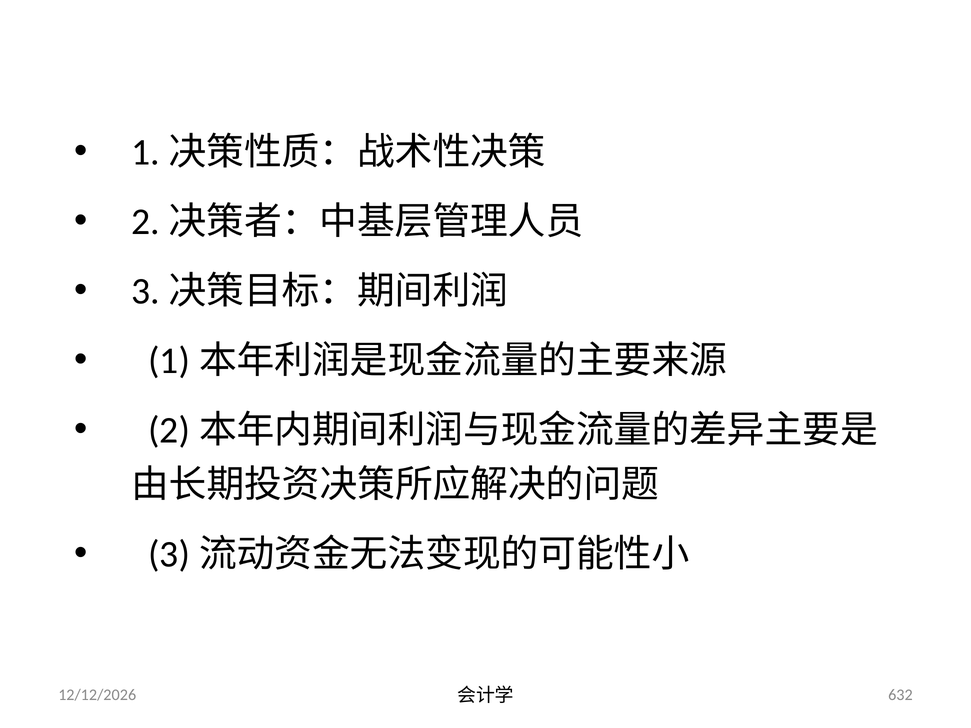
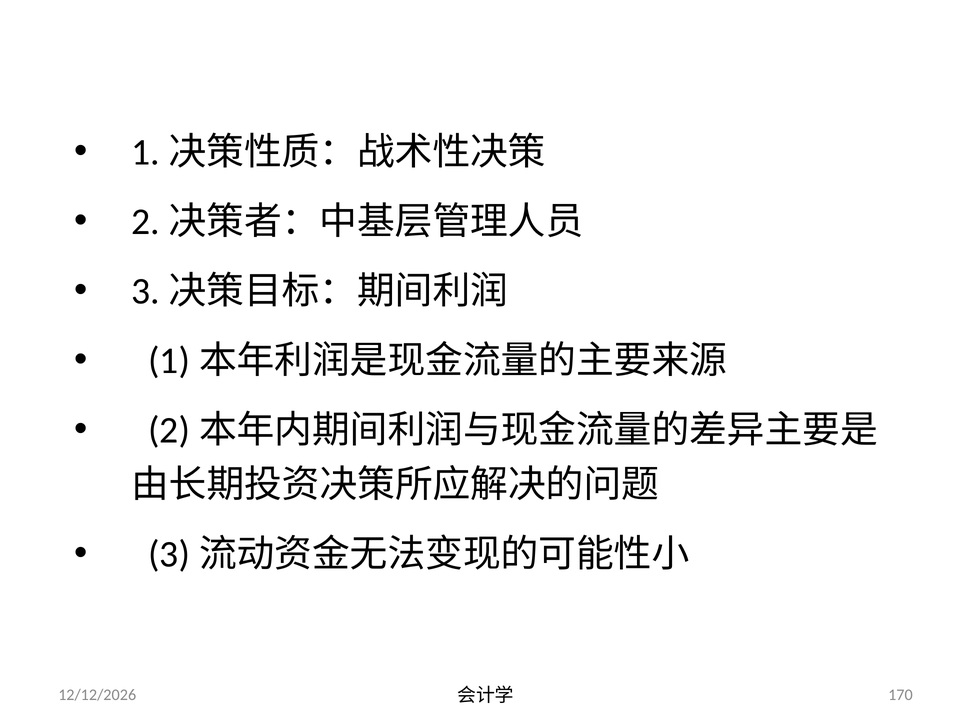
632: 632 -> 170
